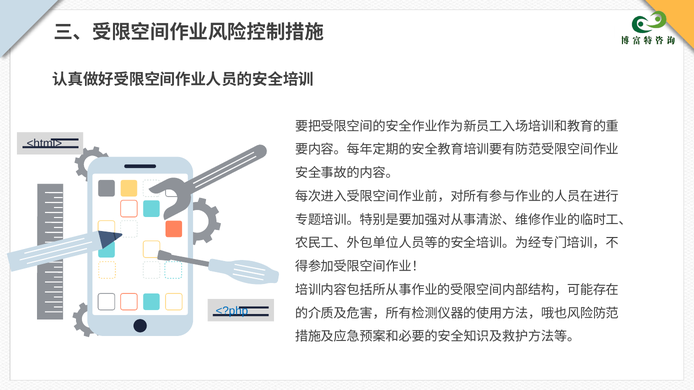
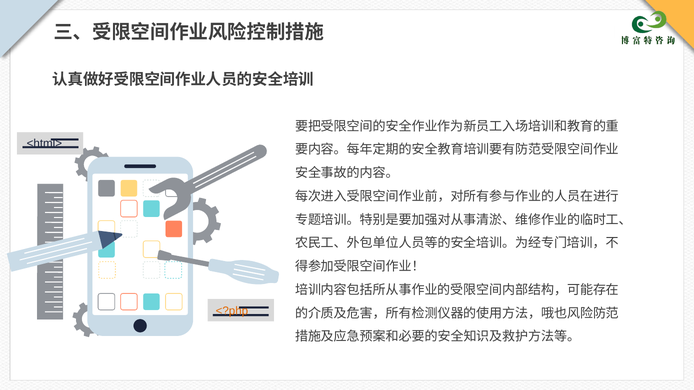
<?php colour: blue -> orange
